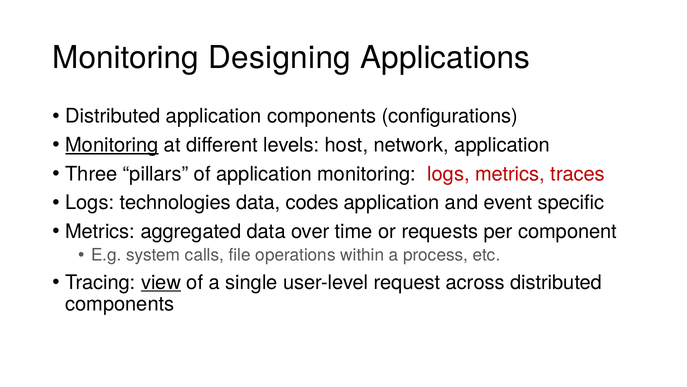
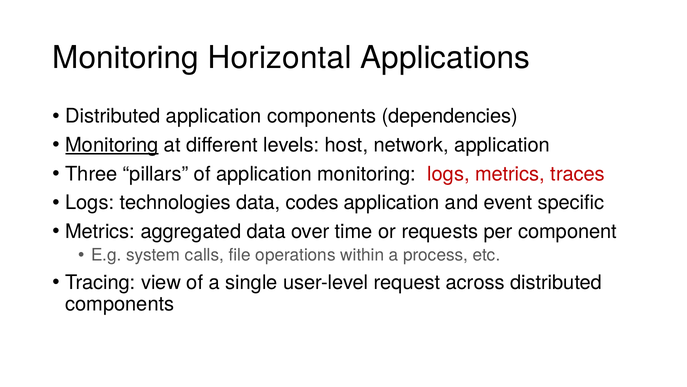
Designing: Designing -> Horizontal
configurations: configurations -> dependencies
view underline: present -> none
